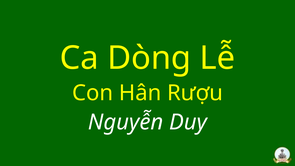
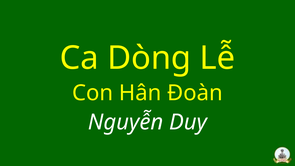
Rượu: Rượu -> Đoàn
